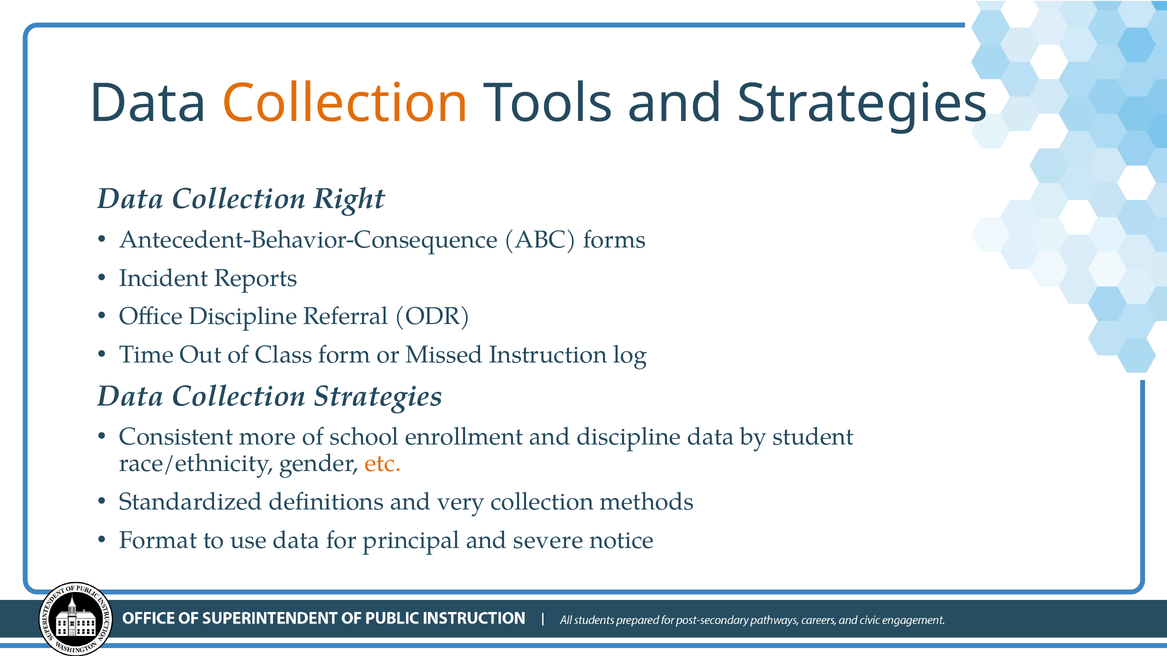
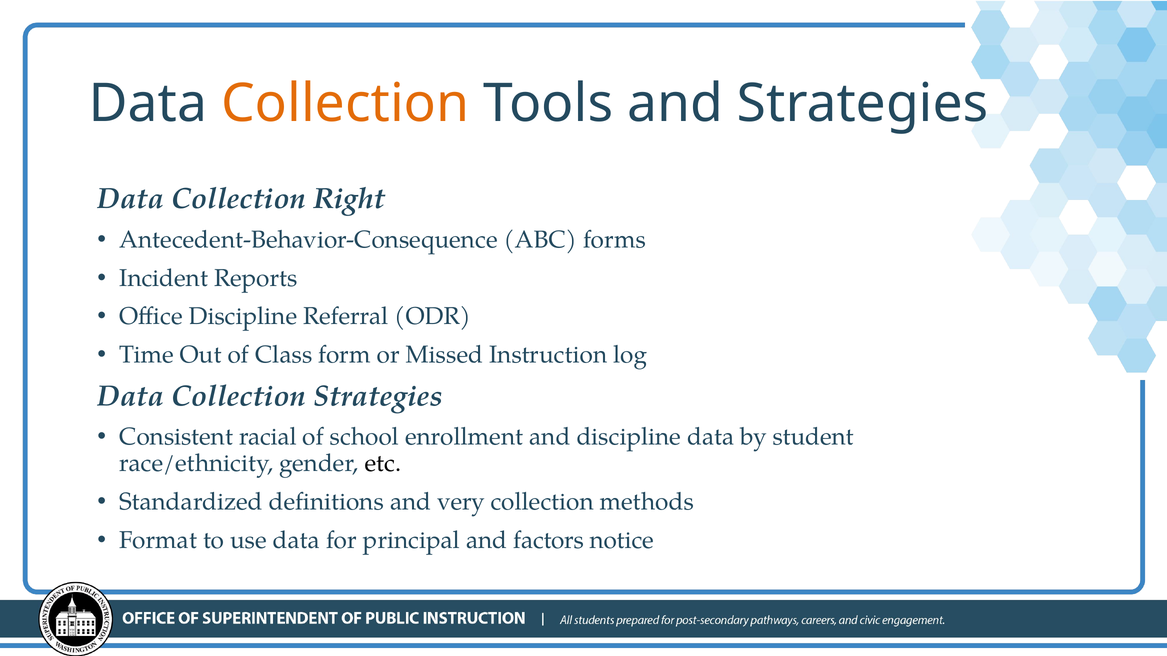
more: more -> racial
etc colour: orange -> black
severe: severe -> factors
